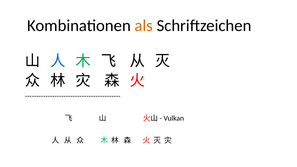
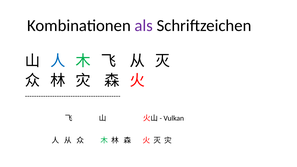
als colour: orange -> purple
